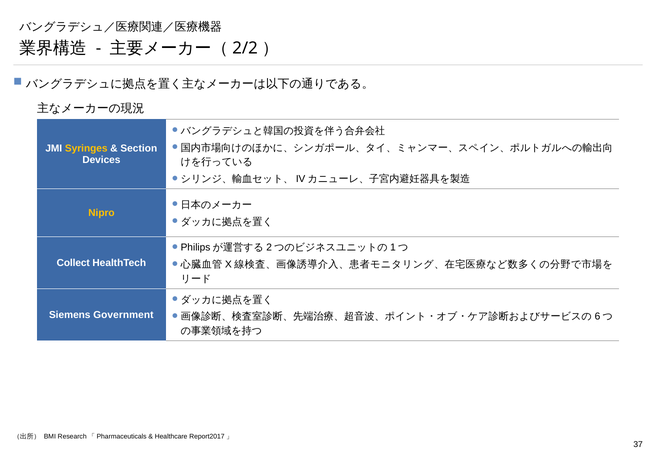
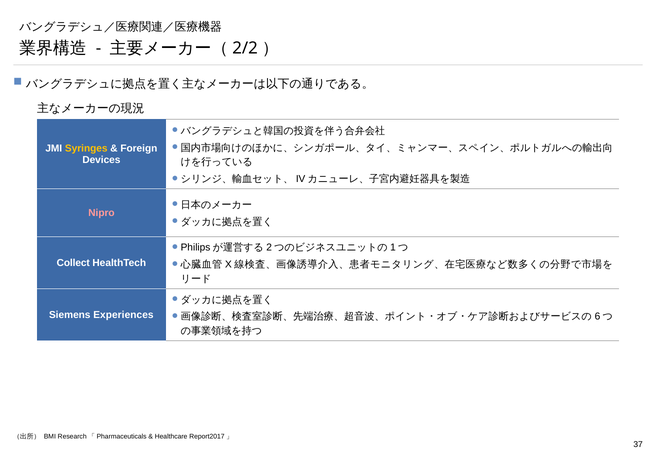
Section: Section -> Foreign
Nipro colour: yellow -> pink
Government: Government -> Experiences
